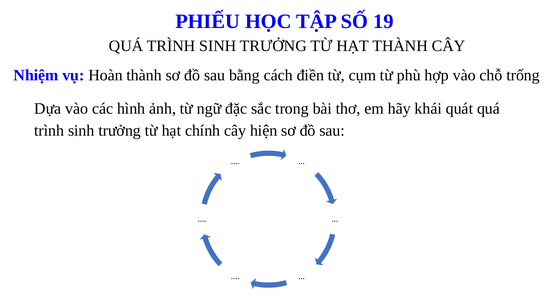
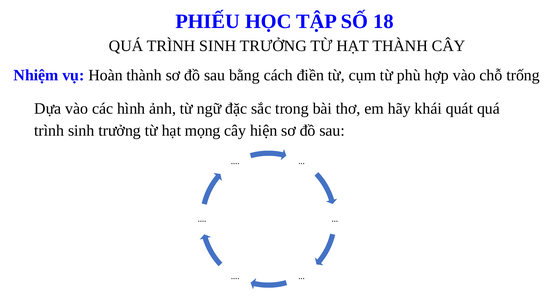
19: 19 -> 18
chính: chính -> mọng
